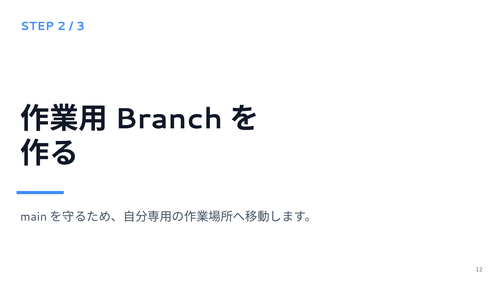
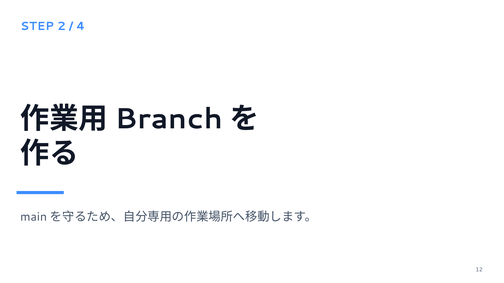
3: 3 -> 4
